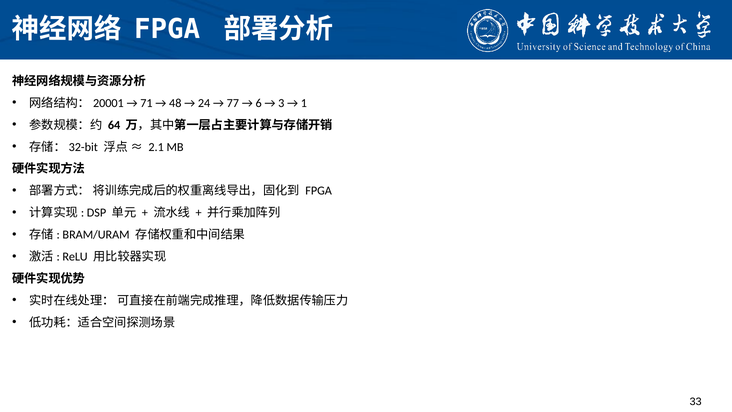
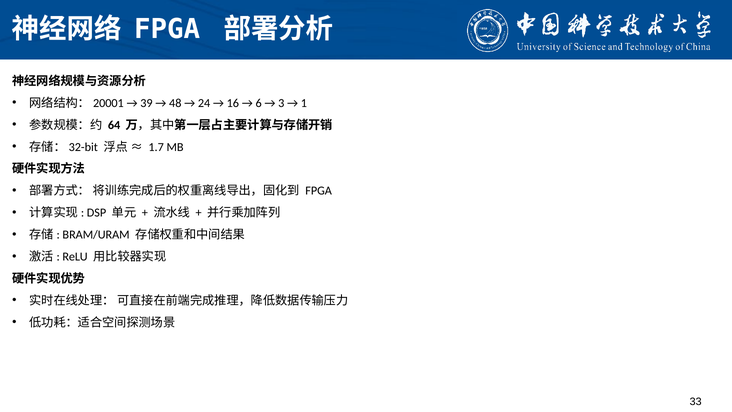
71: 71 -> 39
77: 77 -> 16
2.1: 2.1 -> 1.7
